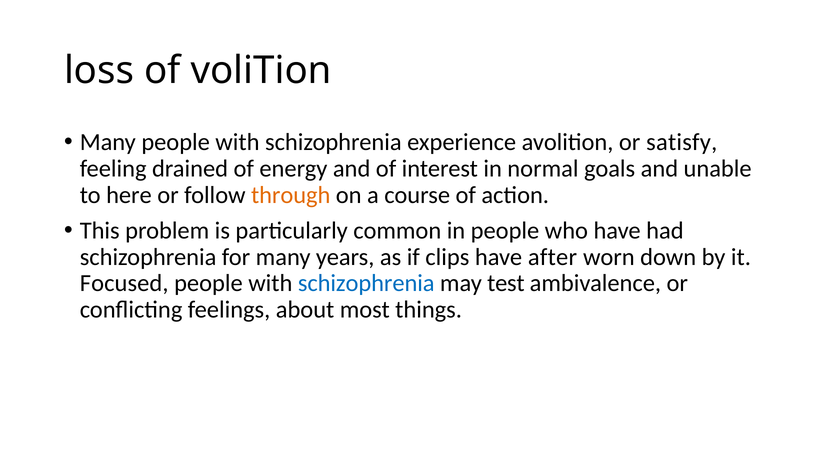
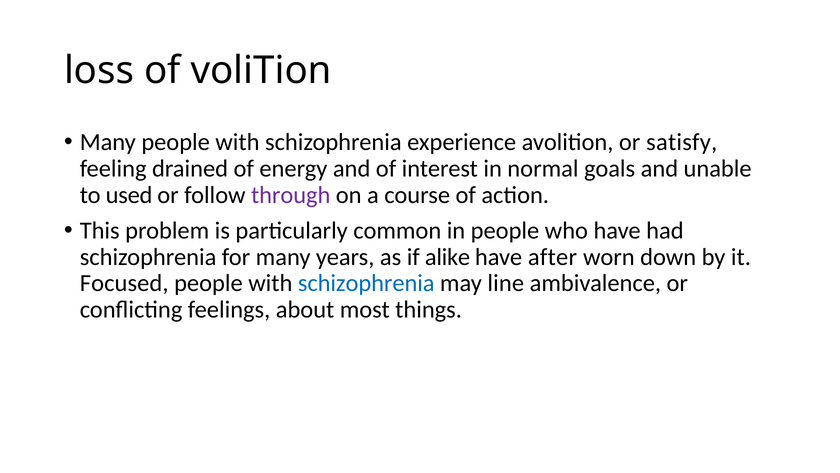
here: here -> used
through colour: orange -> purple
clips: clips -> alike
test: test -> line
